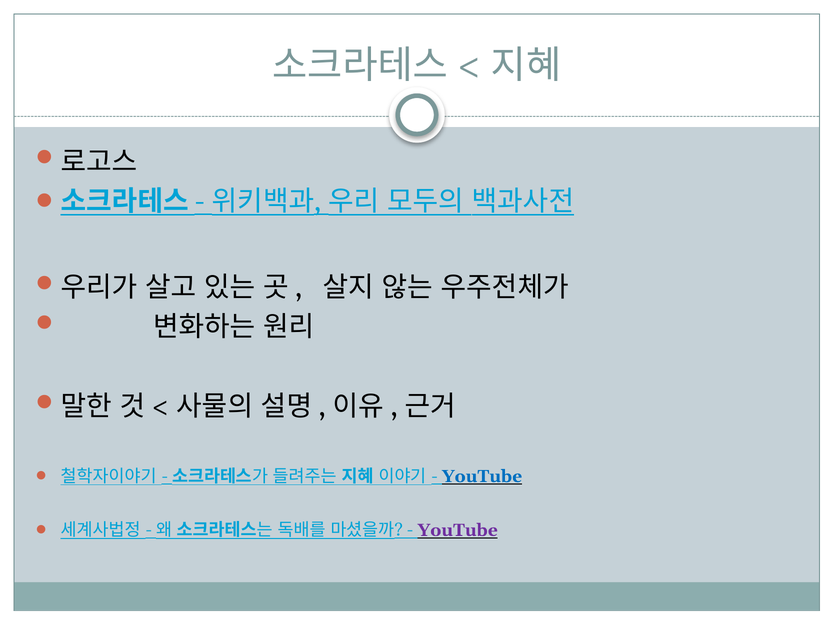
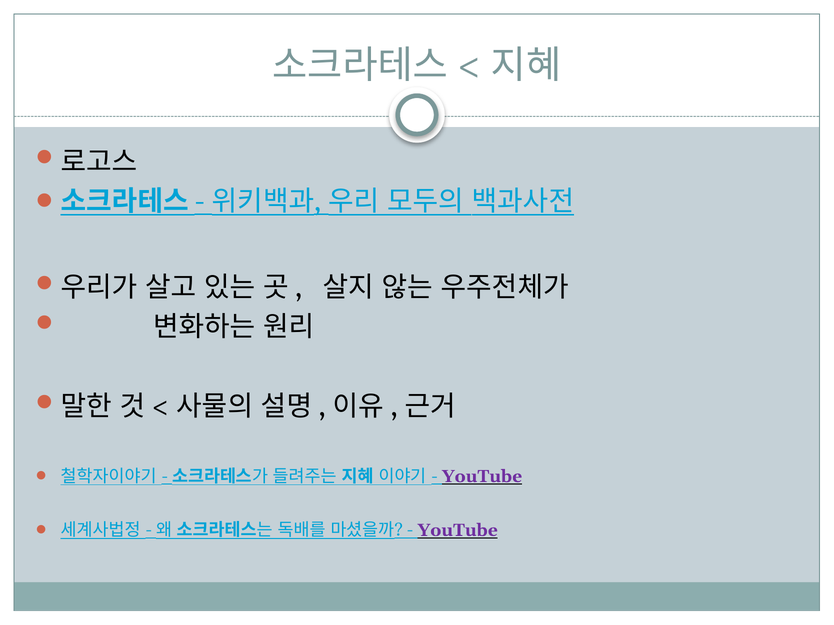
YouTube at (482, 477) colour: blue -> purple
